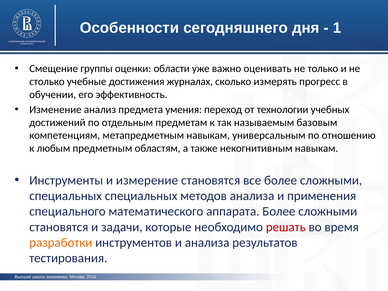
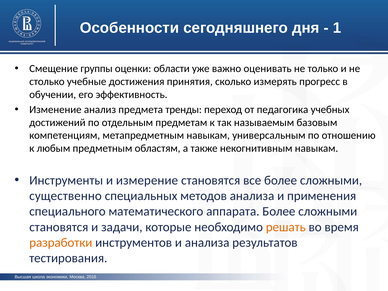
журналах: журналах -> принятия
умения: умения -> тренды
технологии: технологии -> педагогика
специальных at (66, 196): специальных -> существенно
решать colour: red -> orange
